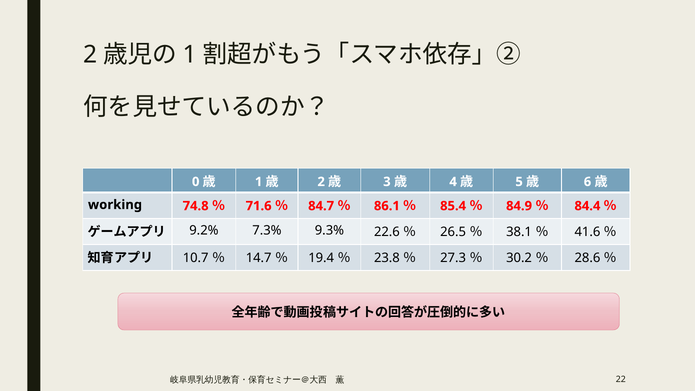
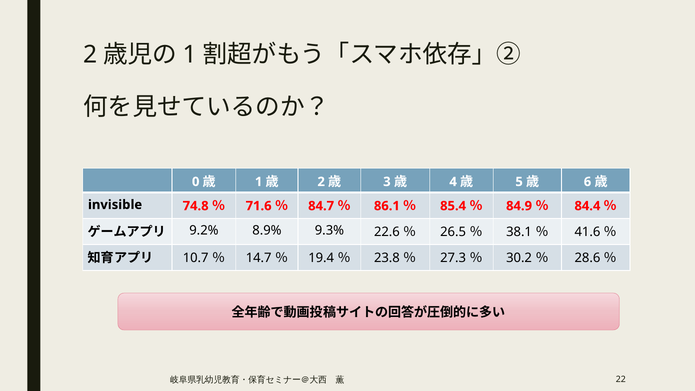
working: working -> invisible
7.3%: 7.3% -> 8.9%
